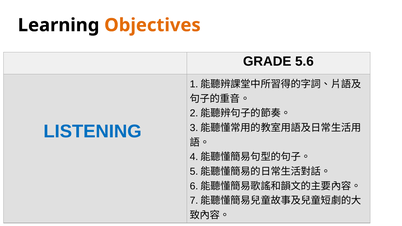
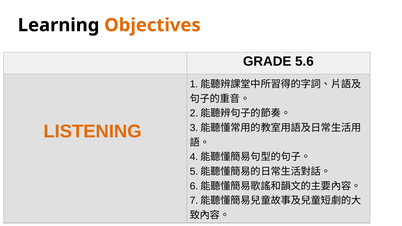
LISTENING colour: blue -> orange
